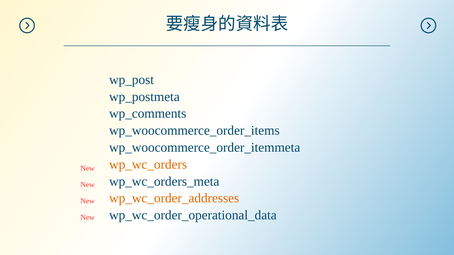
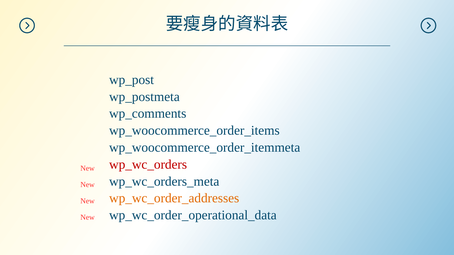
wp_wc_orders colour: orange -> red
